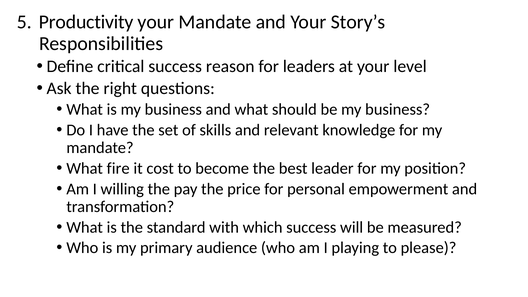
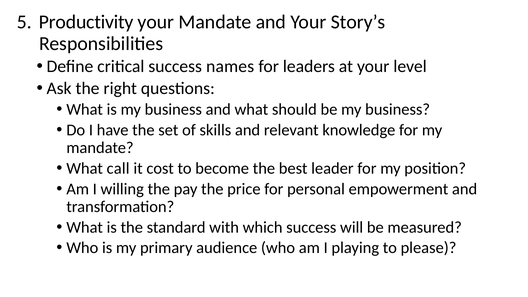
reason: reason -> names
fire: fire -> call
